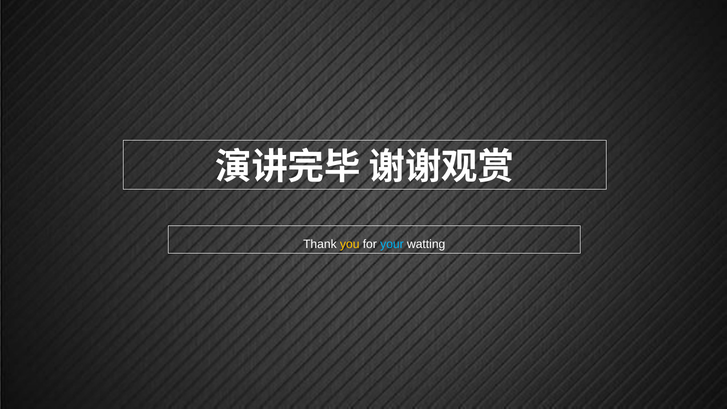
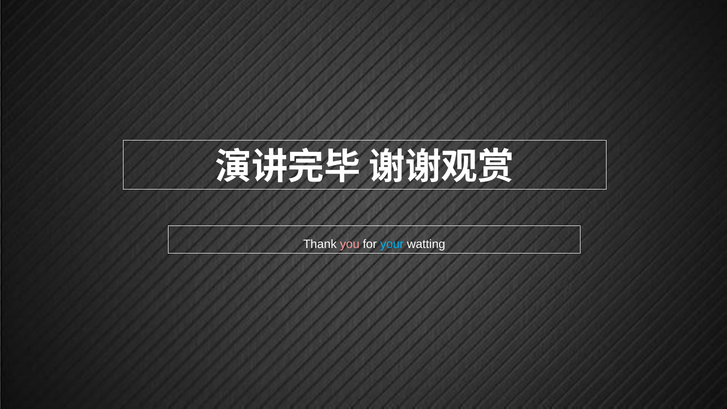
you colour: yellow -> pink
